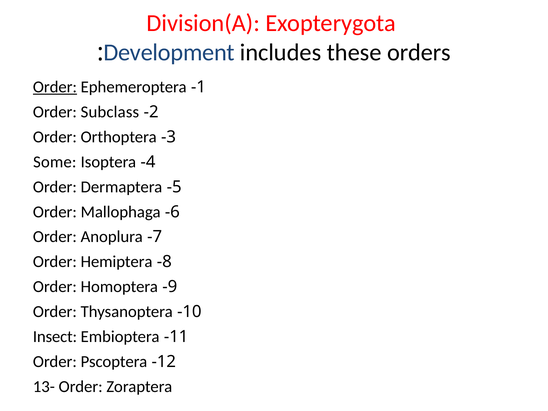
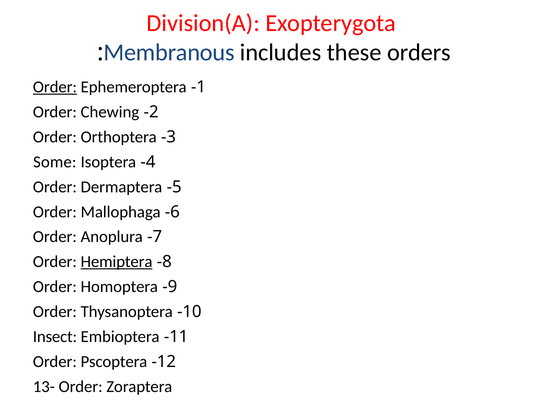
Development: Development -> Membranous
Subclass: Subclass -> Chewing
Hemiptera underline: none -> present
